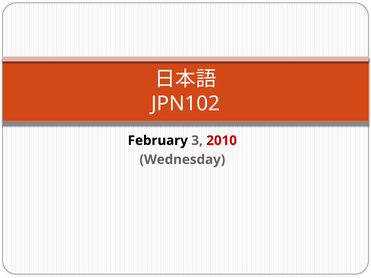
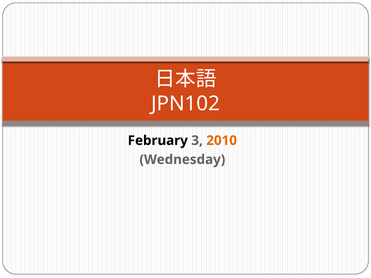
2010 colour: red -> orange
